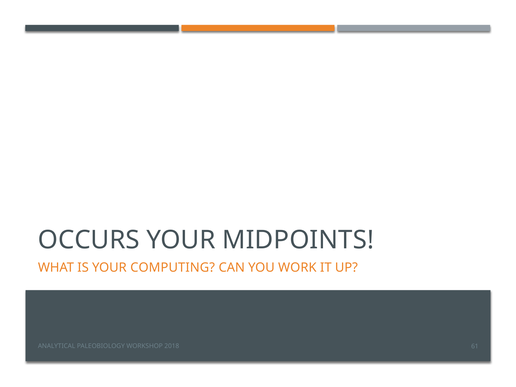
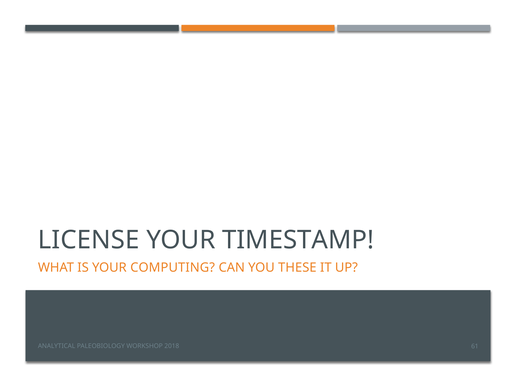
OCCURS: OCCURS -> LICENSE
MIDPOINTS: MIDPOINTS -> TIMESTAMP
WORK: WORK -> THESE
